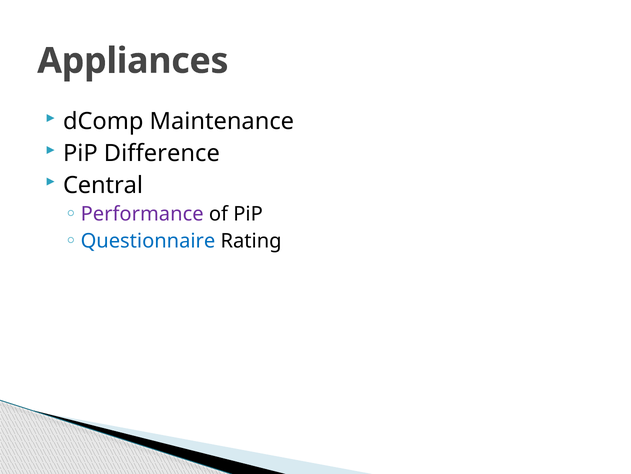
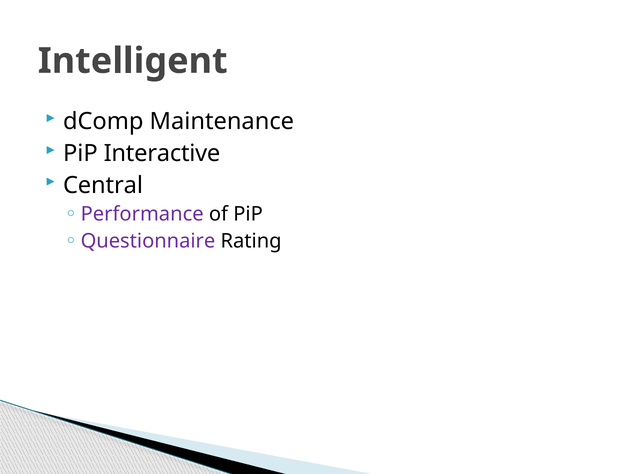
Appliances: Appliances -> Intelligent
Difference: Difference -> Interactive
Questionnaire colour: blue -> purple
